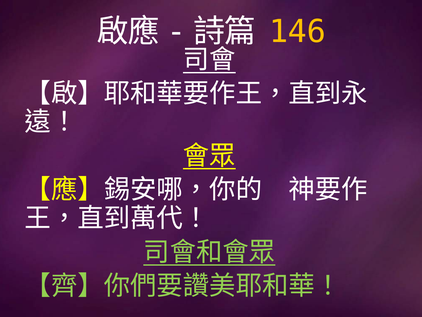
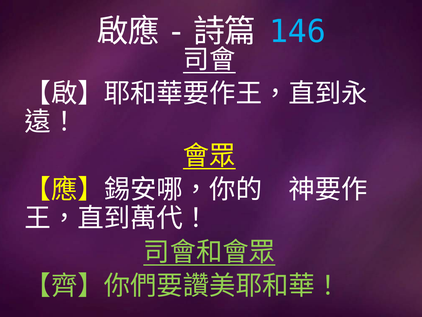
146 colour: yellow -> light blue
